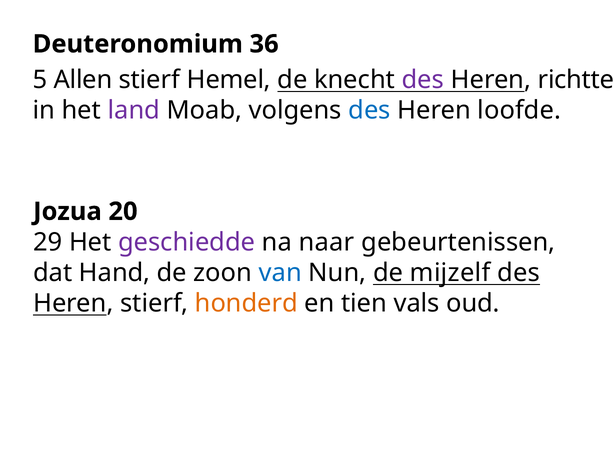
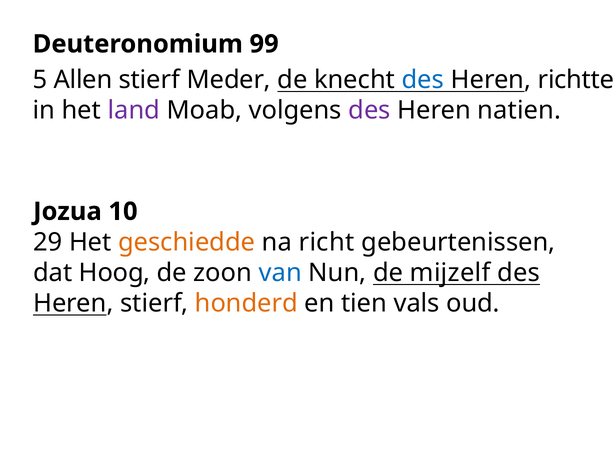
36: 36 -> 99
Hemel: Hemel -> Meder
des at (423, 80) colour: purple -> blue
des at (370, 110) colour: blue -> purple
loofde: loofde -> natien
20: 20 -> 10
geschiedde colour: purple -> orange
naar: naar -> richt
Hand: Hand -> Hoog
